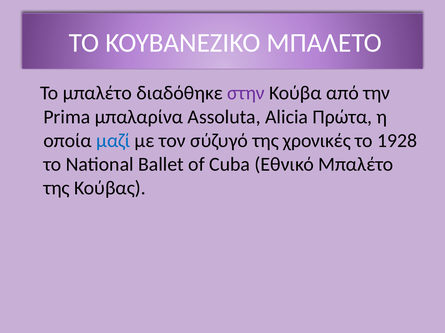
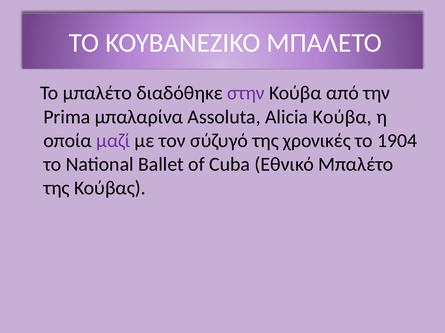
Alicia Πρώτα: Πρώτα -> Κούβα
μαζί colour: blue -> purple
1928: 1928 -> 1904
